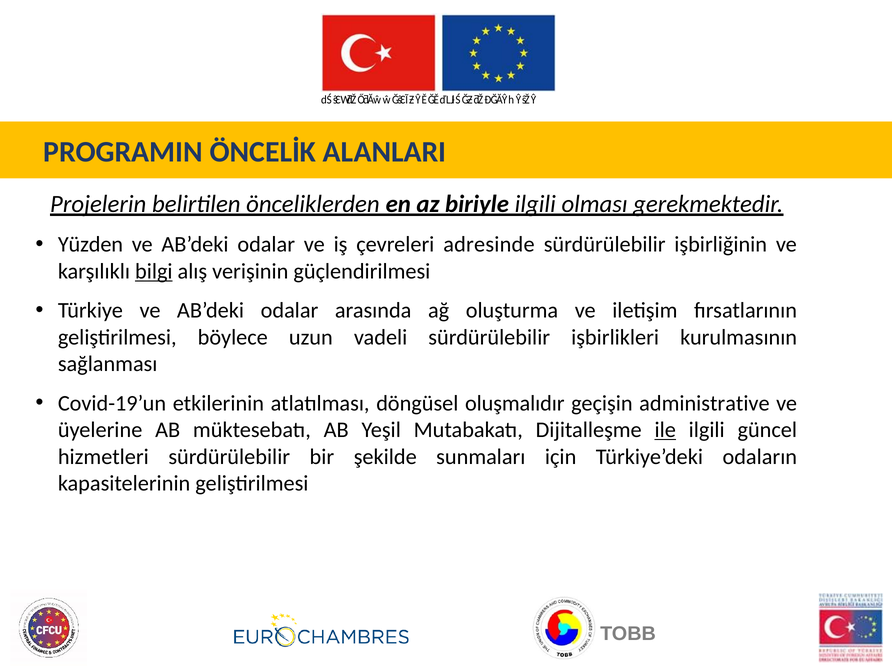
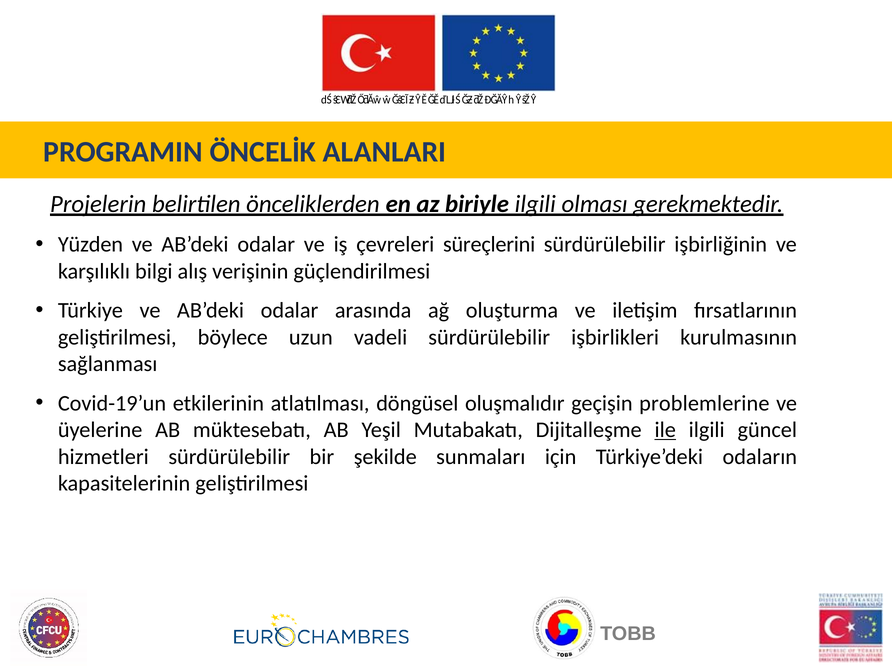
adresinde: adresinde -> süreçlerini
bilgi underline: present -> none
administrative: administrative -> problemlerine
